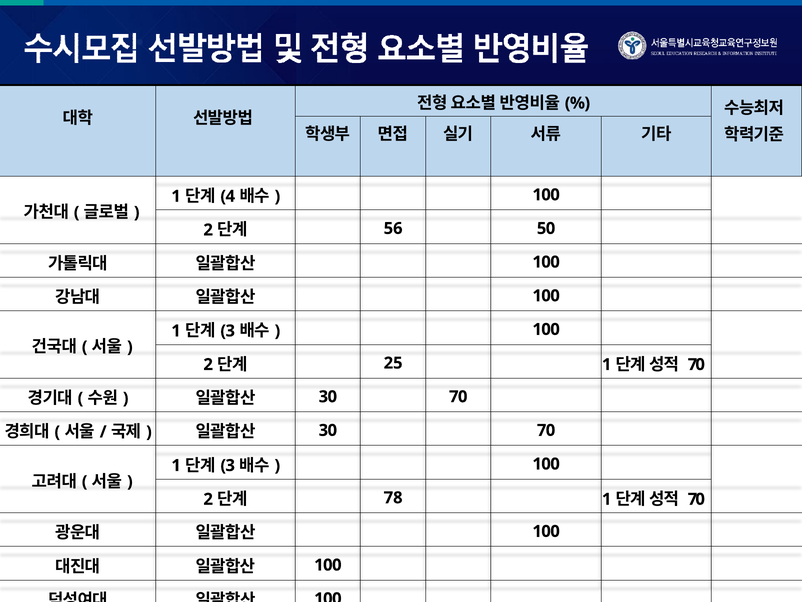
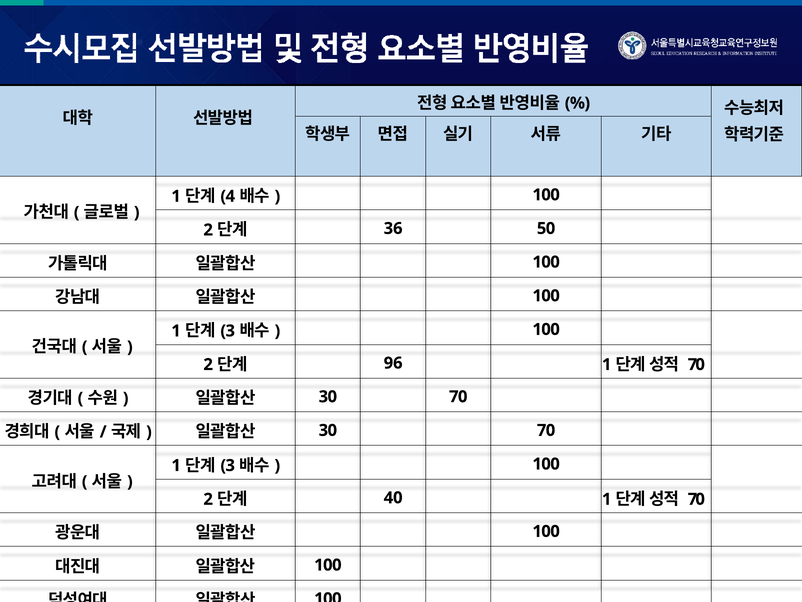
56: 56 -> 36
25: 25 -> 96
78: 78 -> 40
